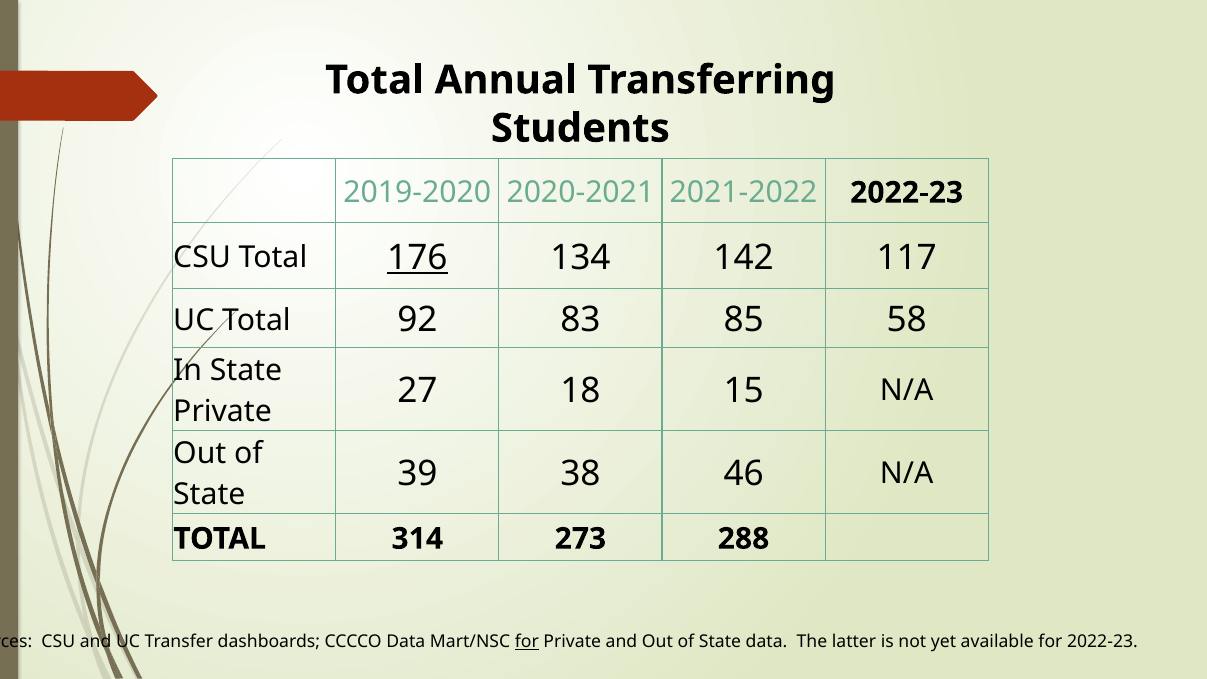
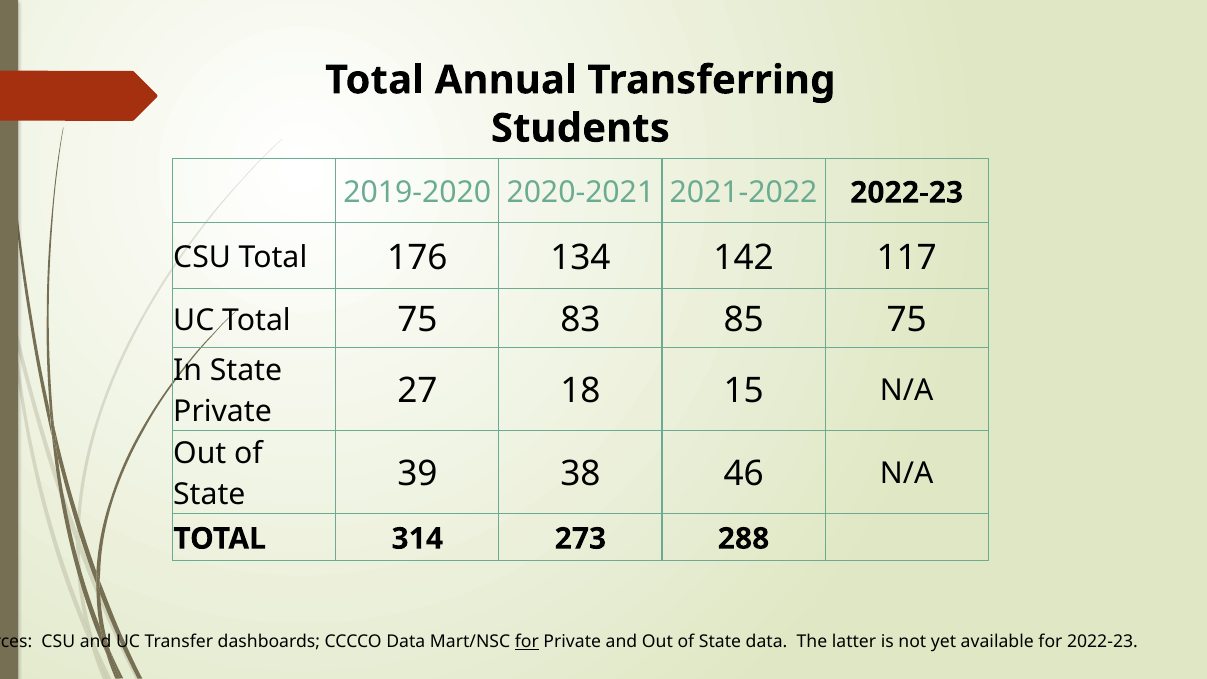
176 underline: present -> none
Total 92: 92 -> 75
85 58: 58 -> 75
